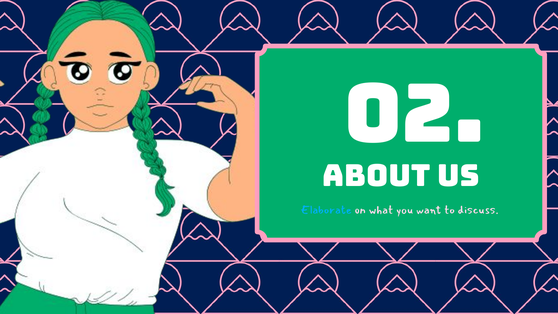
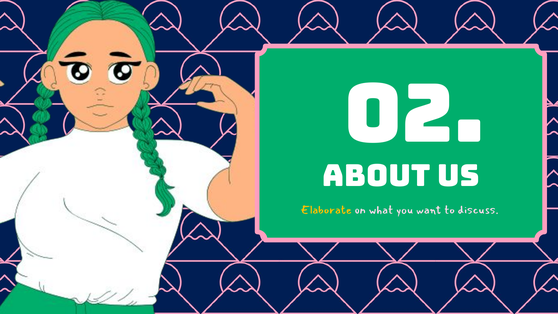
Elaborate colour: light blue -> yellow
